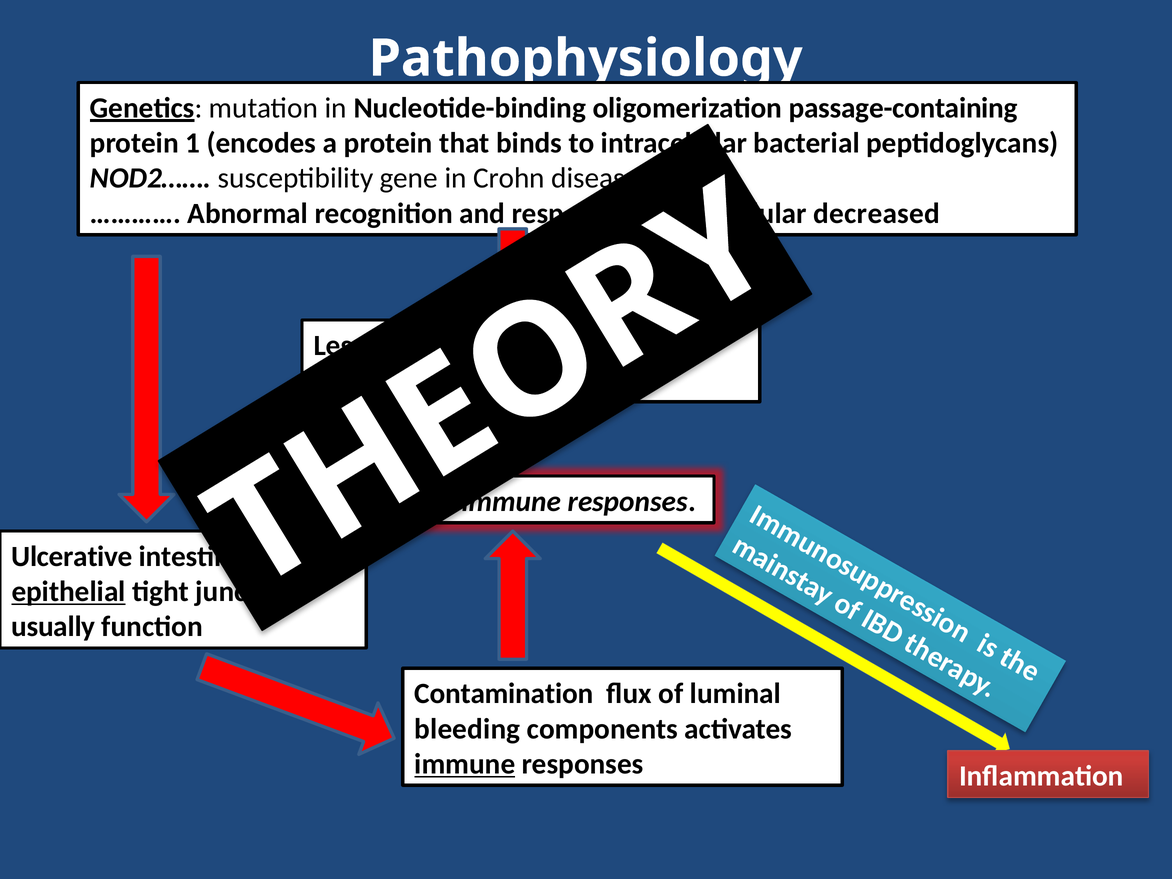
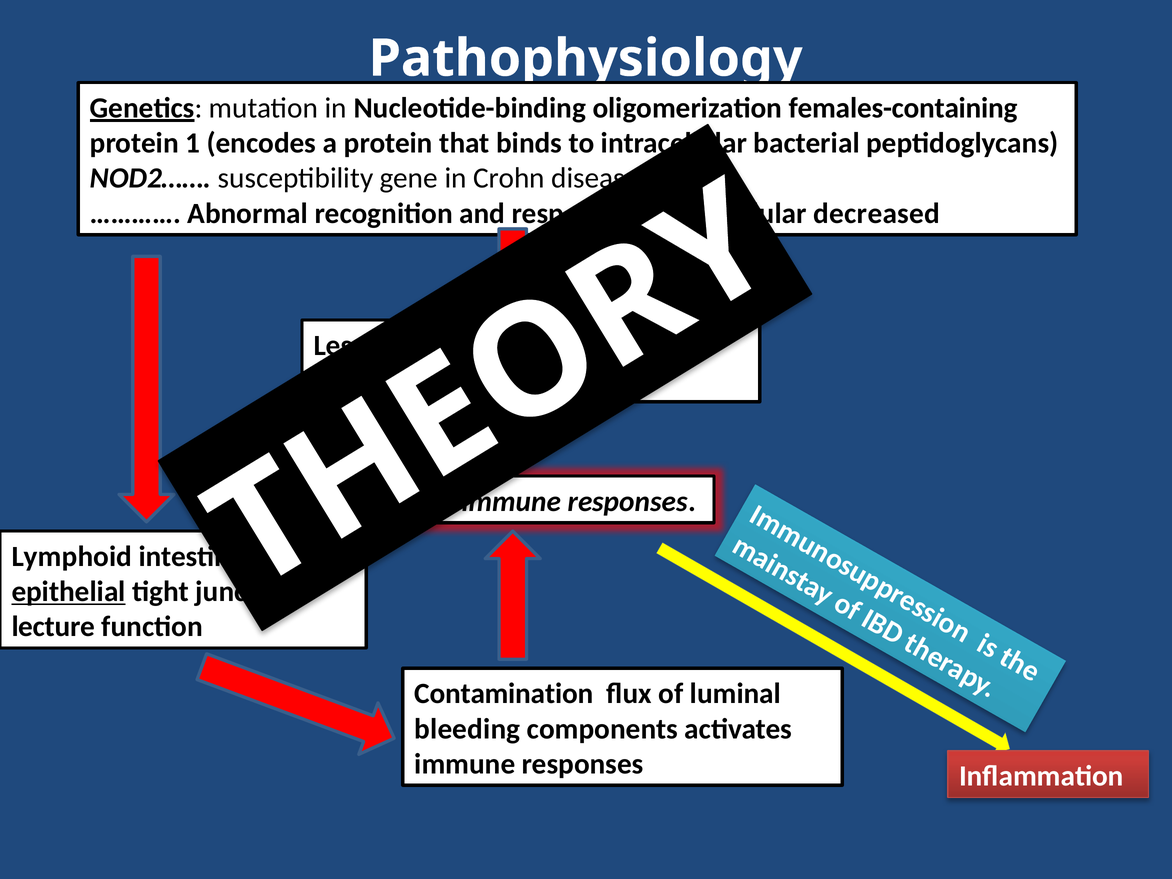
passage-containing: passage-containing -> females-containing
Ulcerative: Ulcerative -> Lymphoid
usually: usually -> lecture
immune at (465, 764) underline: present -> none
